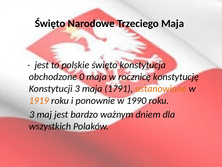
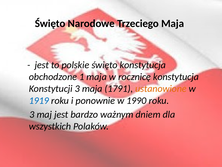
0: 0 -> 1
rocznicę konstytucję: konstytucję -> konstytucja
1919 colour: orange -> blue
